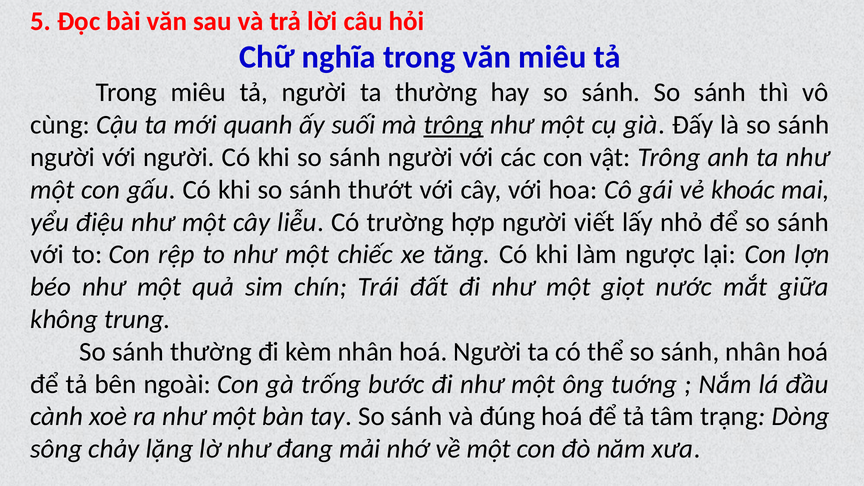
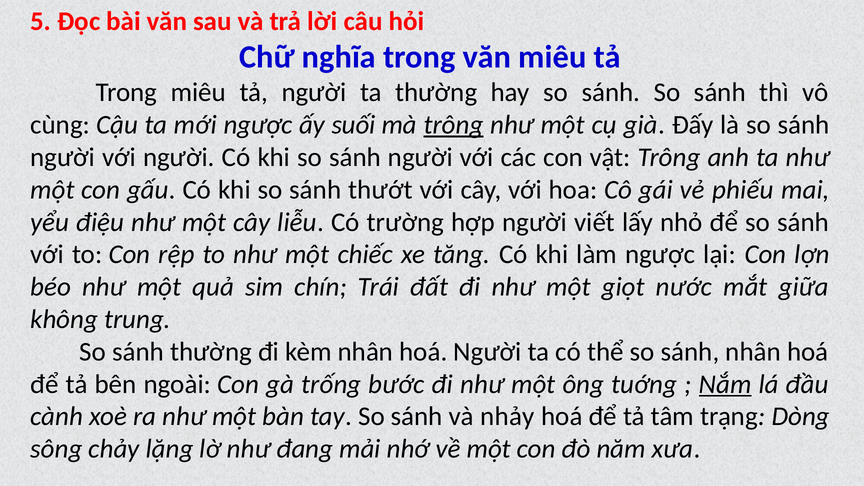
mới quanh: quanh -> ngược
khoác: khoác -> phiếu
Nắm underline: none -> present
đúng: đúng -> nhảy
